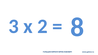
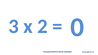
8: 8 -> 0
